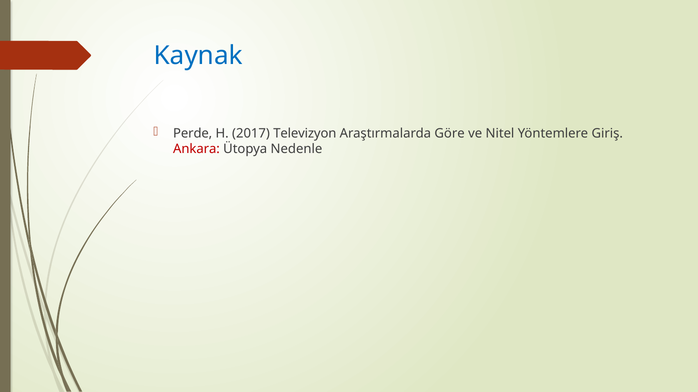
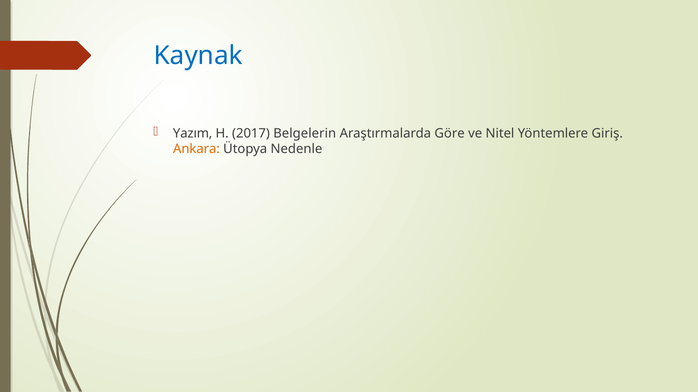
Perde: Perde -> Yazım
Televizyon: Televizyon -> Belgelerin
Ankara colour: red -> orange
